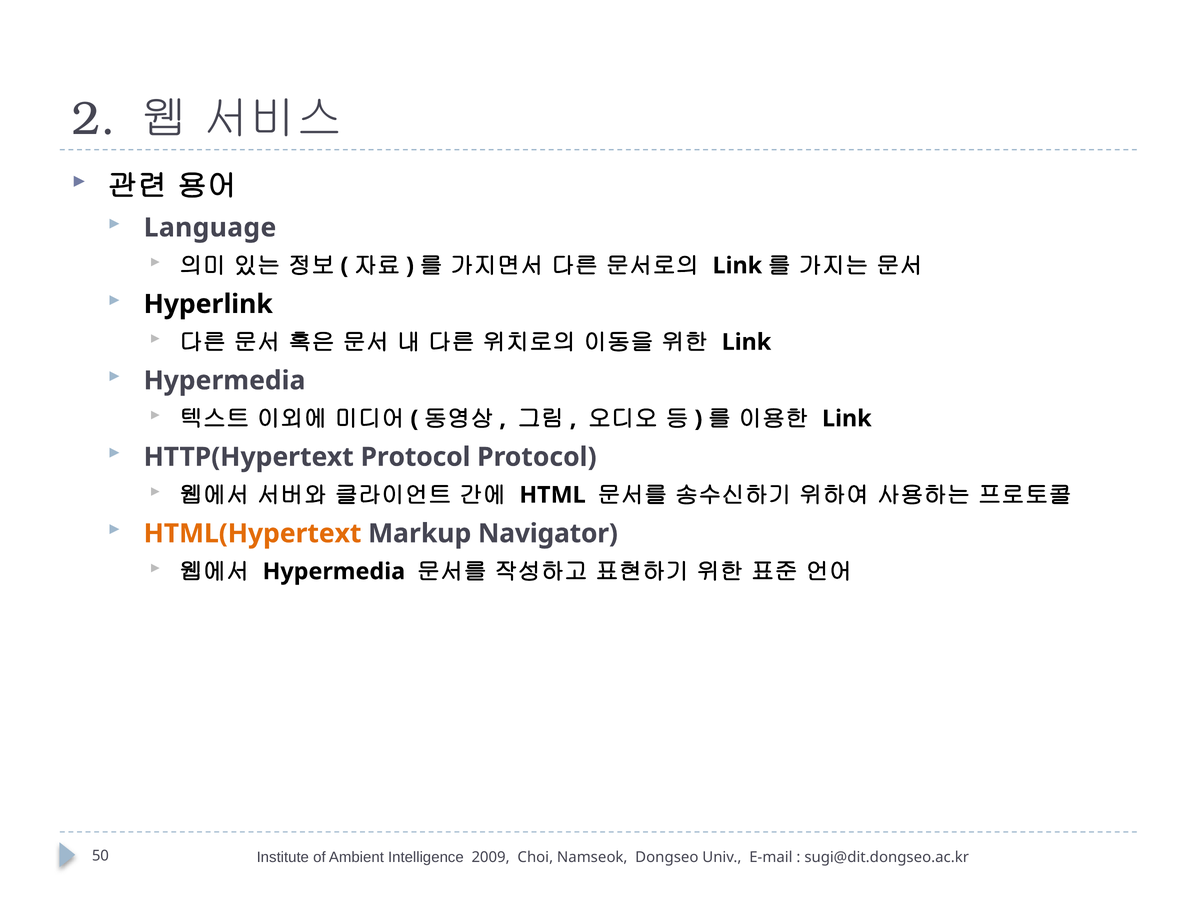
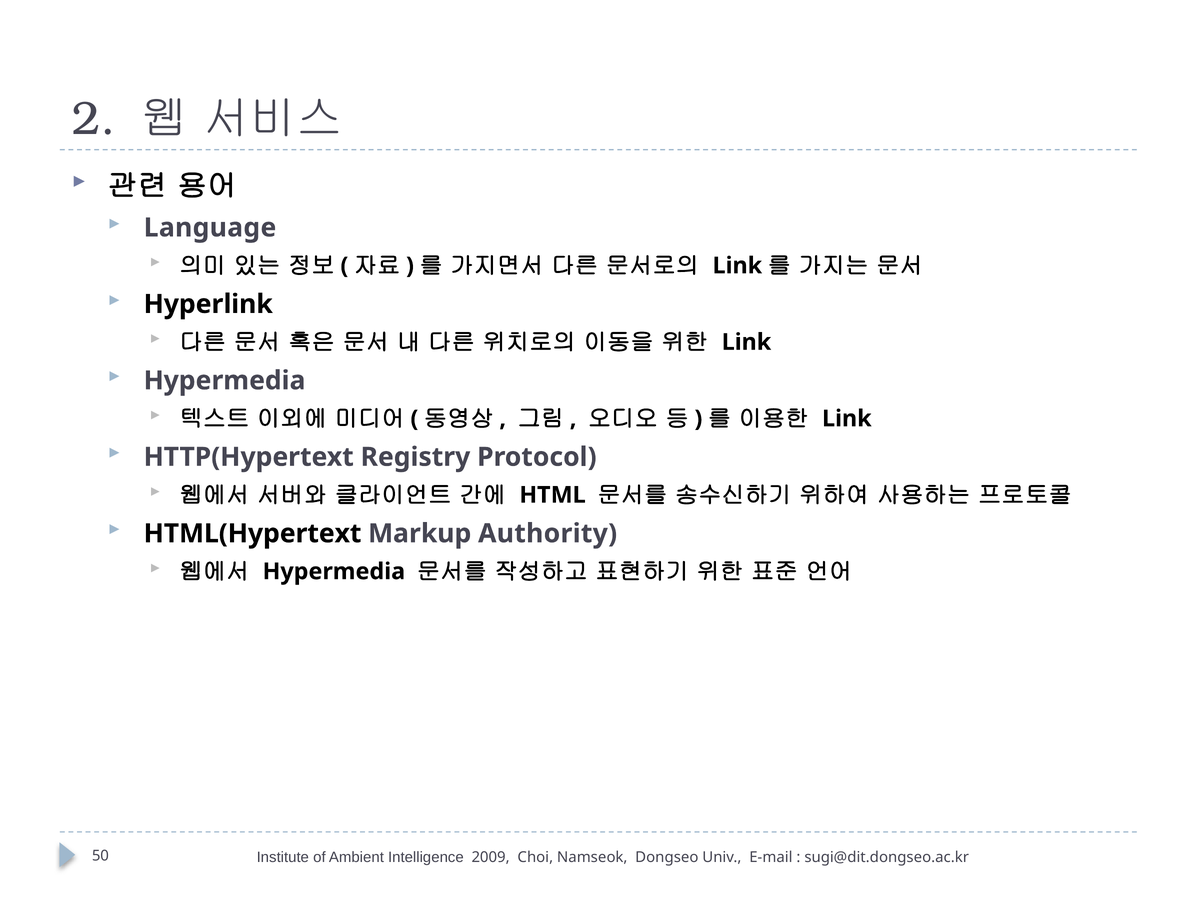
HTTP(Hypertext Protocol: Protocol -> Registry
HTML(Hypertext colour: orange -> black
Navigator: Navigator -> Authority
